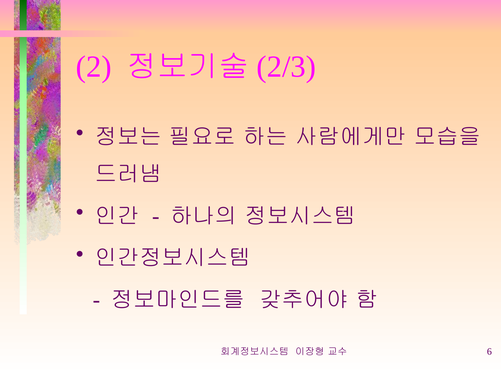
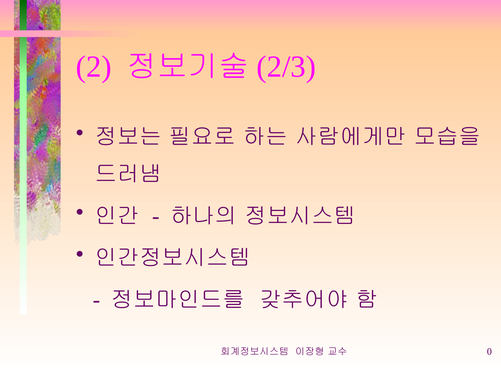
6: 6 -> 0
